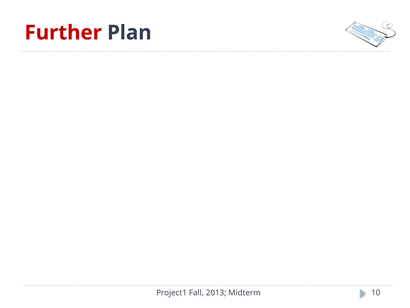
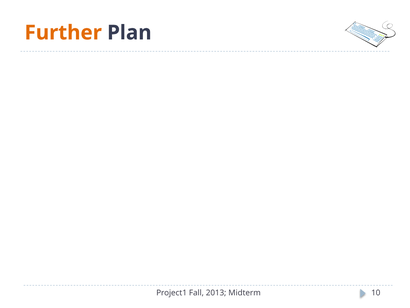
Further colour: red -> orange
